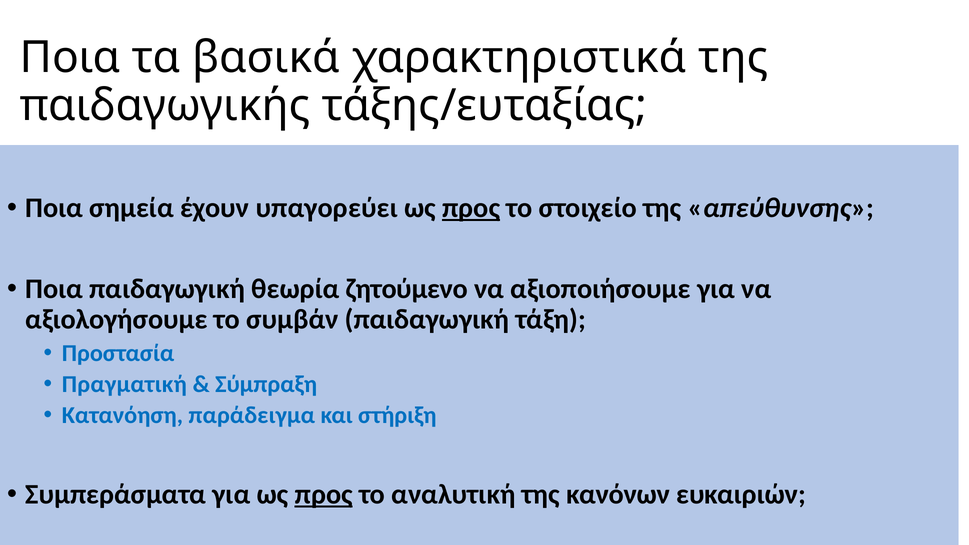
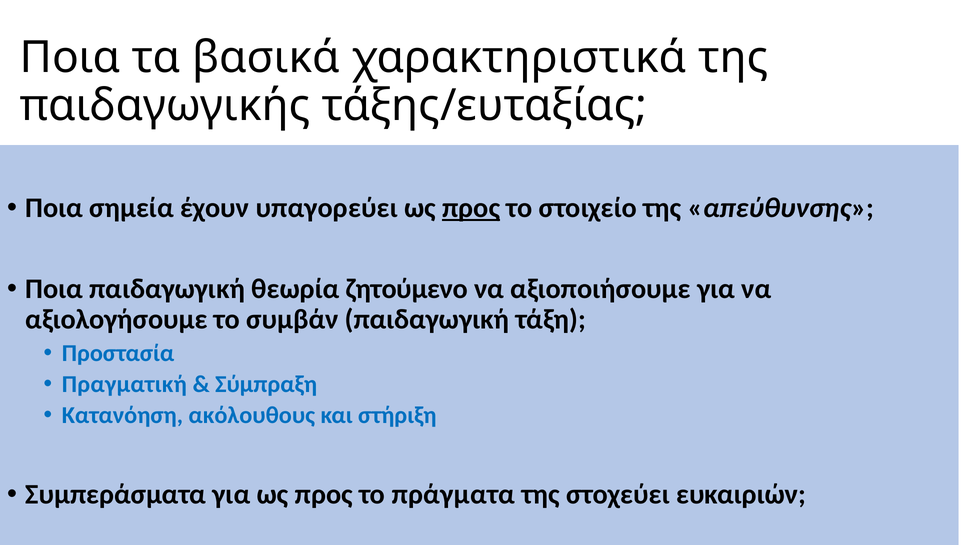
παράδειγμα: παράδειγμα -> ακόλουθους
προς at (324, 494) underline: present -> none
αναλυτική: αναλυτική -> πράγματα
κανόνων: κανόνων -> στοχεύει
